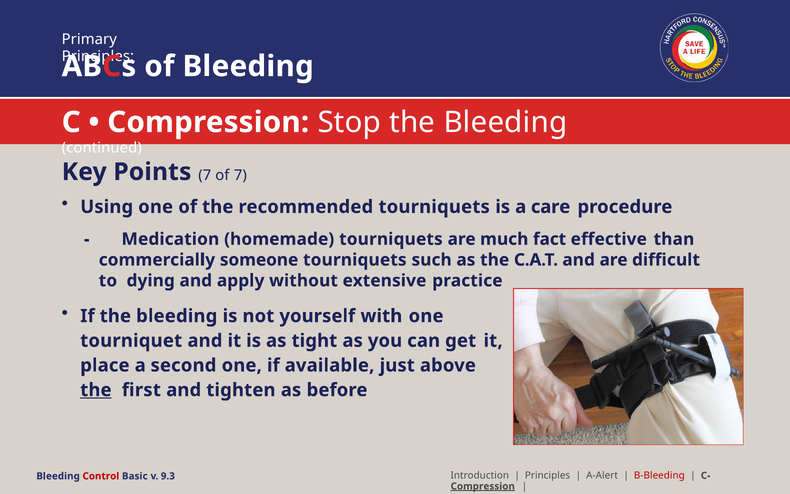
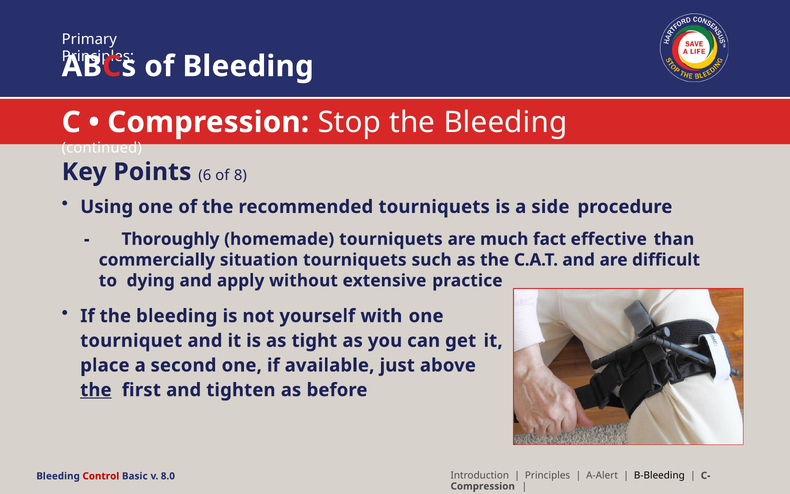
Points 7: 7 -> 6
of 7: 7 -> 8
care: care -> side
Medication: Medication -> Thoroughly
someone: someone -> situation
B-Bleeding colour: red -> black
9.3: 9.3 -> 8.0
Compression at (483, 486) underline: present -> none
